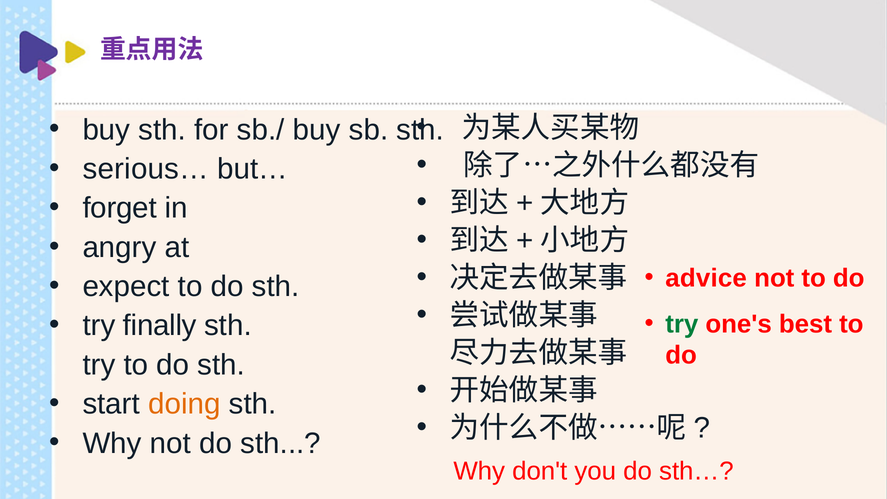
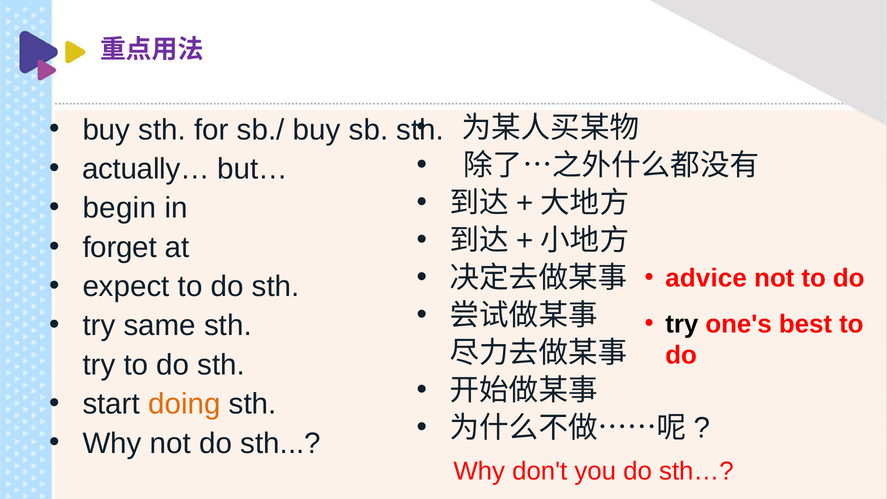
serious…: serious… -> actually…
forget: forget -> begin
angry: angry -> forget
finally: finally -> same
try at (682, 324) colour: green -> black
